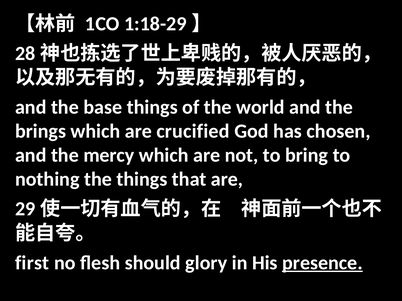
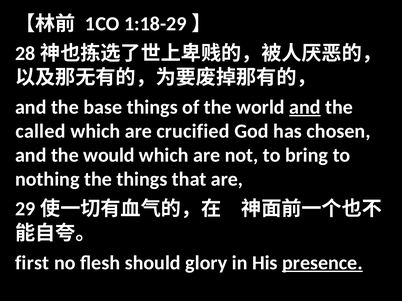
and at (305, 107) underline: none -> present
brings: brings -> called
mercy: mercy -> would
